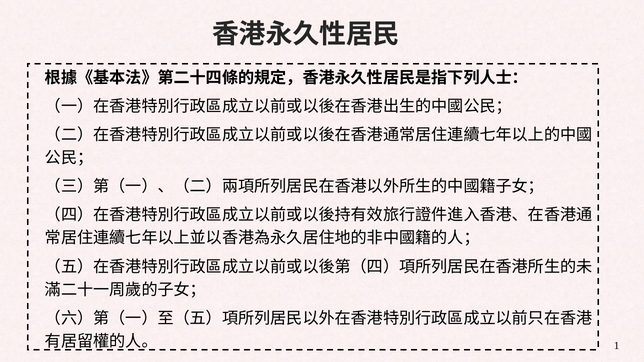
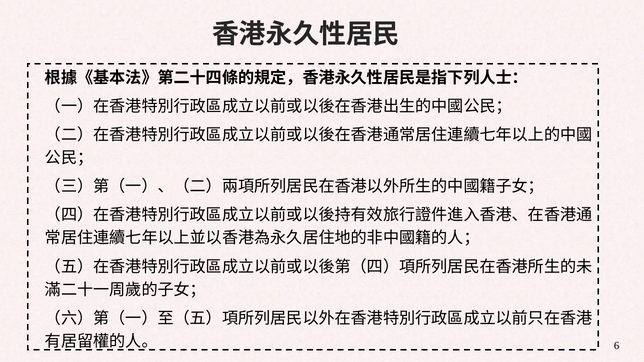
1: 1 -> 6
